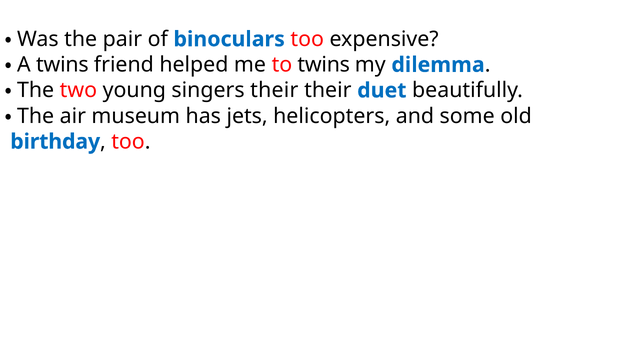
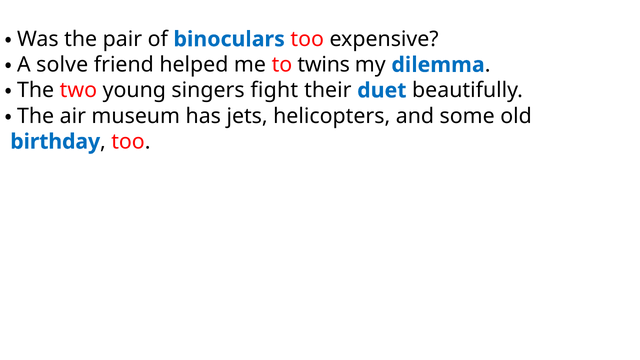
twins at (62, 65): twins -> solve
singers their: their -> fight
